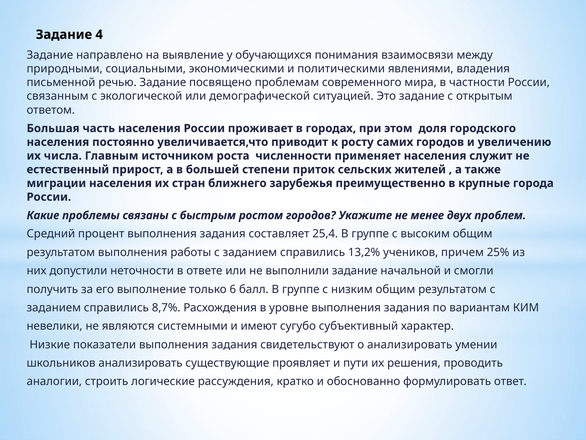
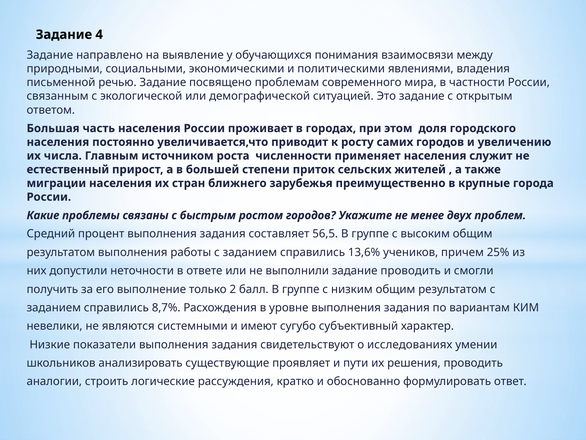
25,4: 25,4 -> 56,5
13,2%: 13,2% -> 13,6%
задание начальной: начальной -> проводить
6: 6 -> 2
о анализировать: анализировать -> исследованиях
